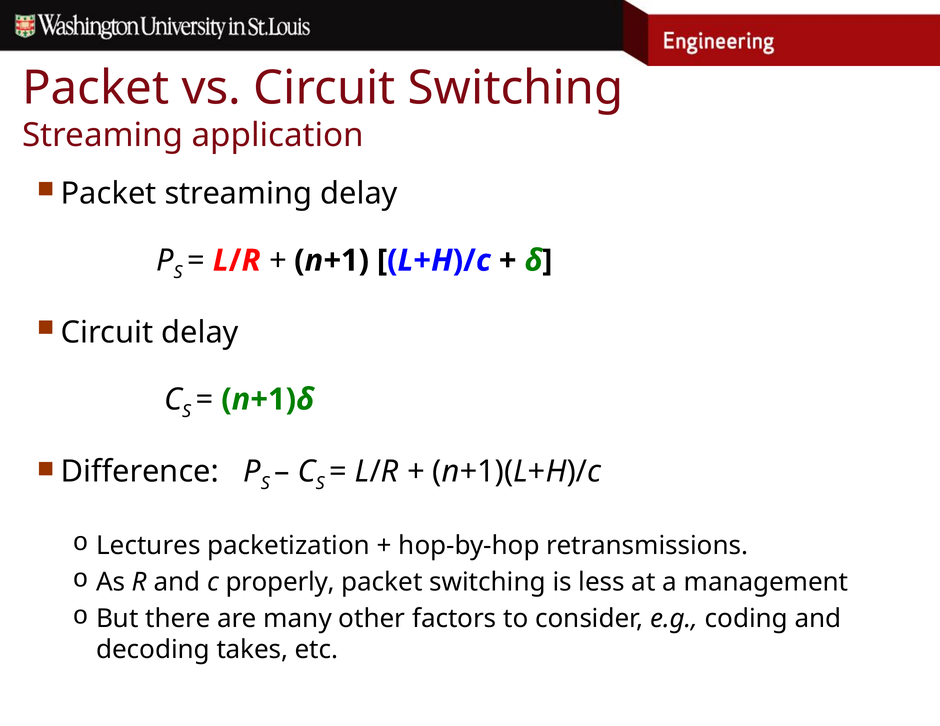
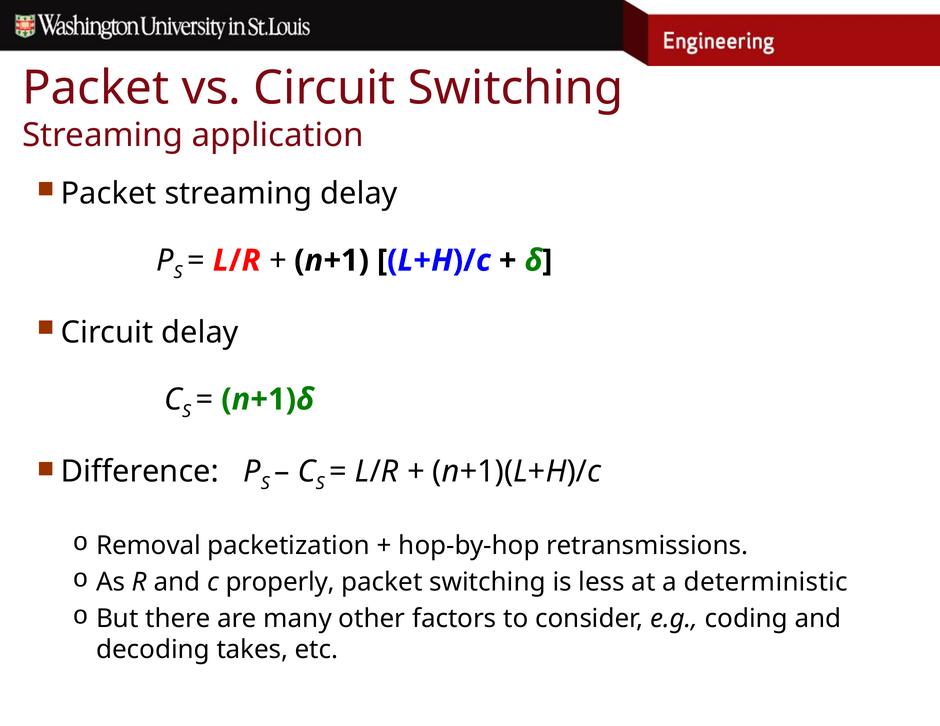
Lectures: Lectures -> Removal
management: management -> deterministic
